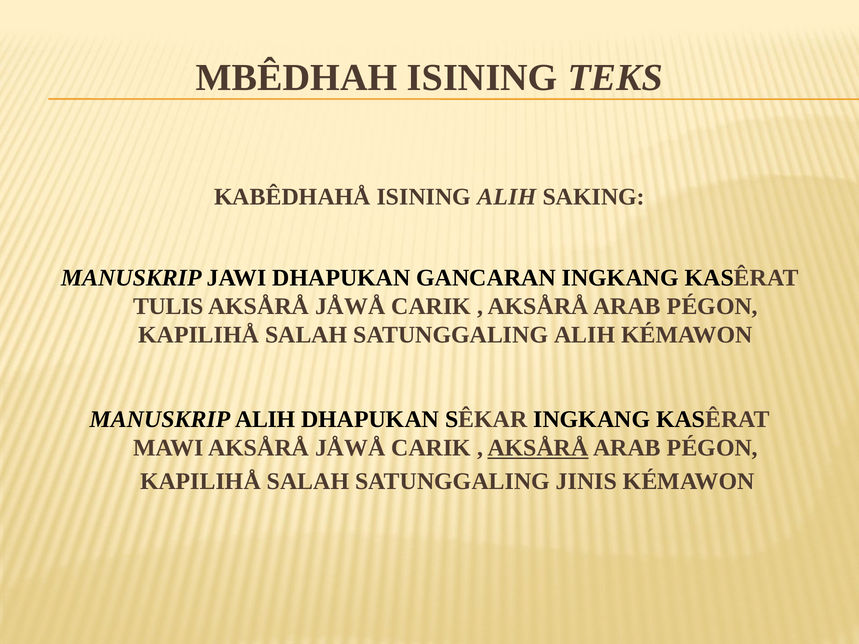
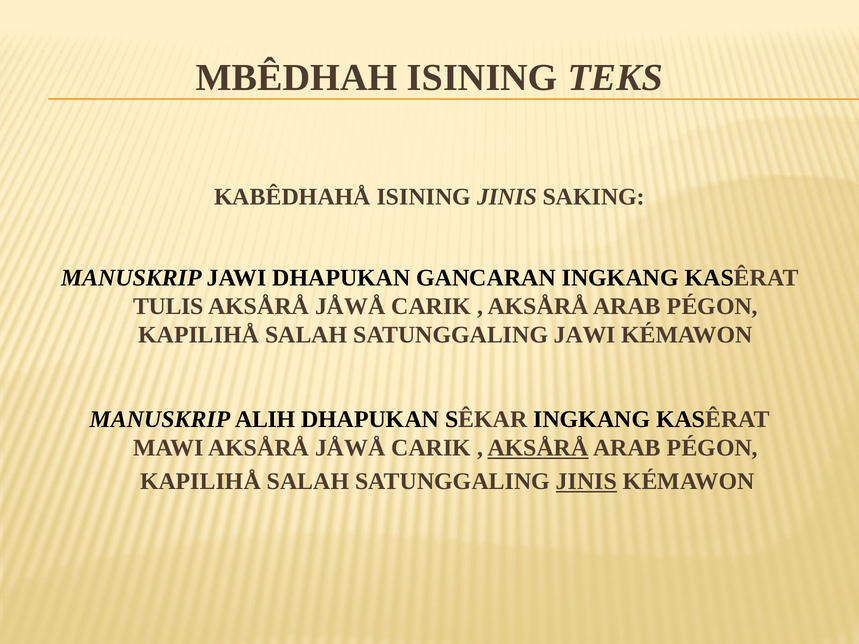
ISINING ALIH: ALIH -> JINIS
SATUNGGALING ALIH: ALIH -> JAWI
JINIS at (586, 482) underline: none -> present
